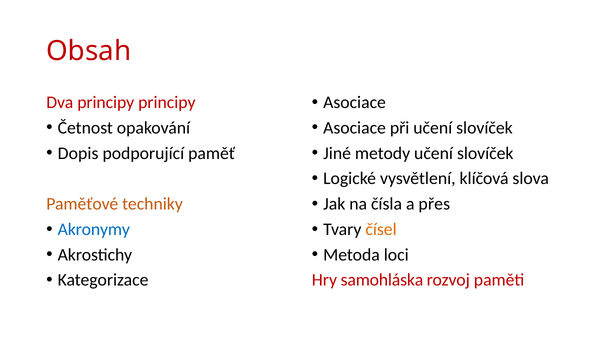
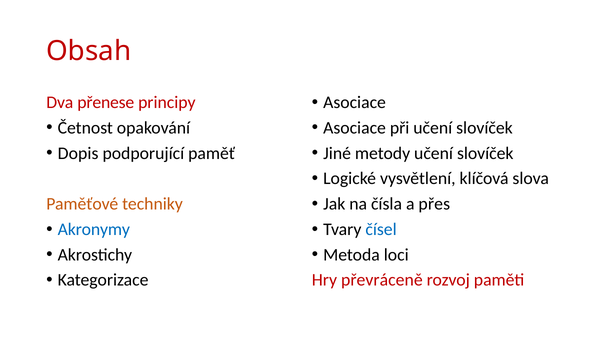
Dva principy: principy -> přenese
čísel colour: orange -> blue
samohláska: samohláska -> převráceně
